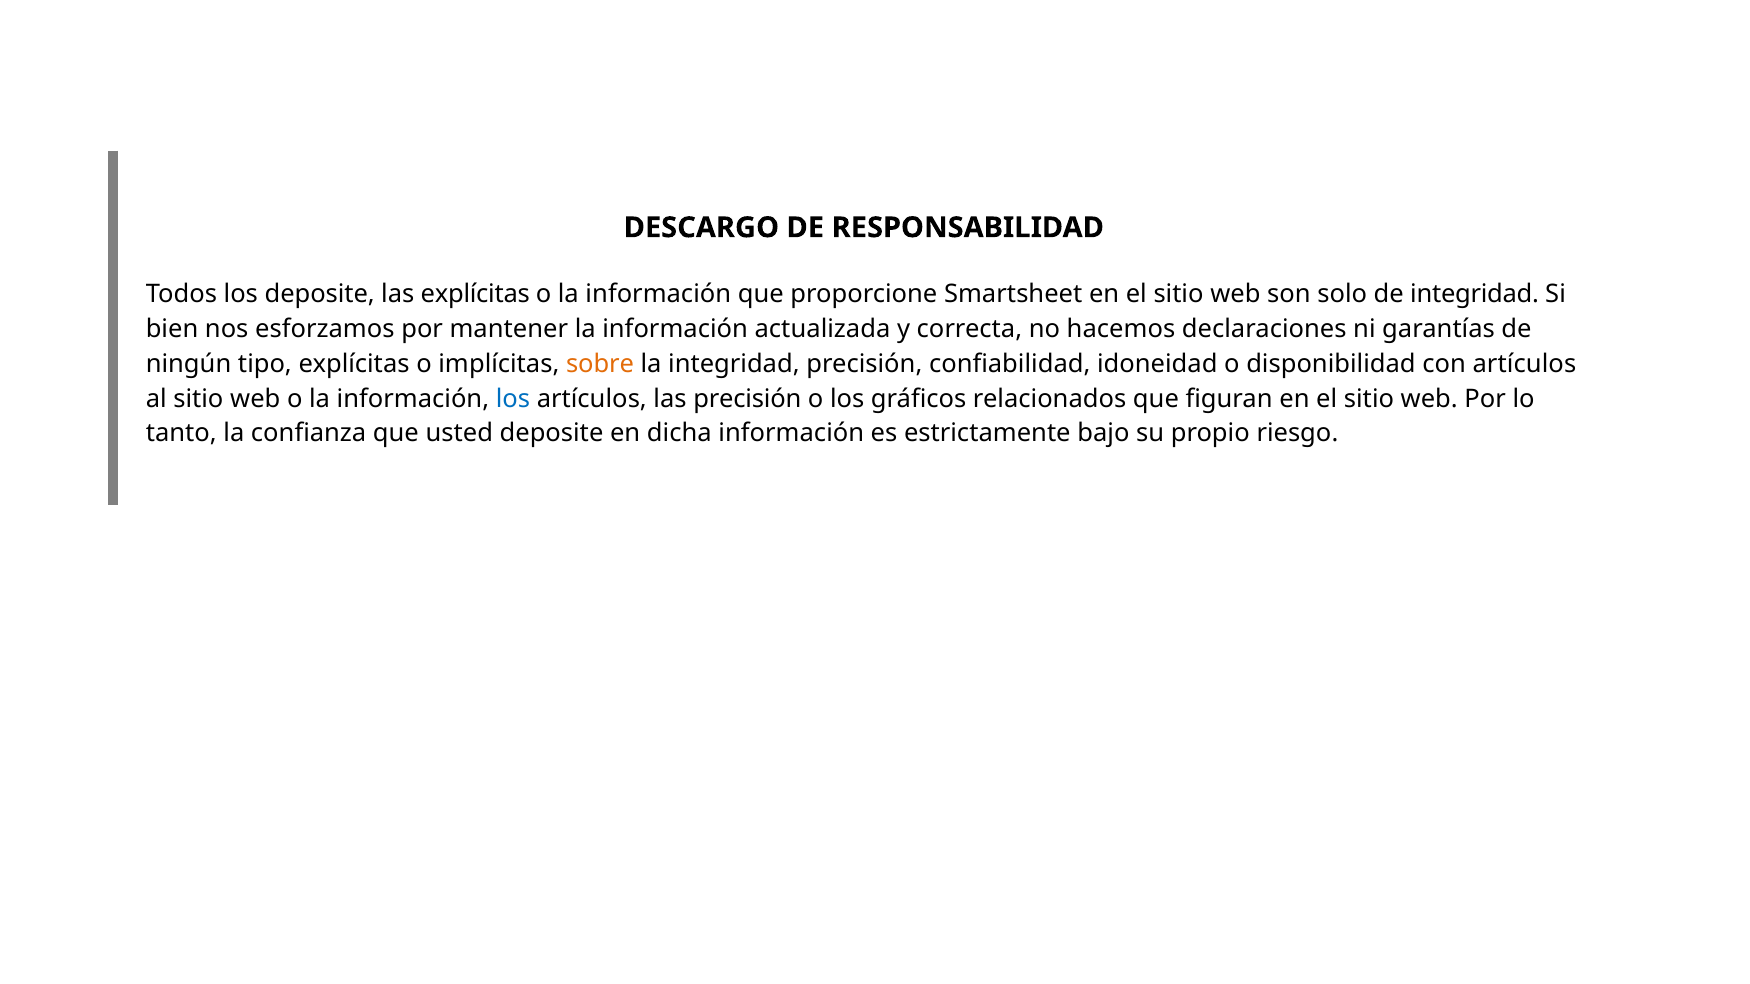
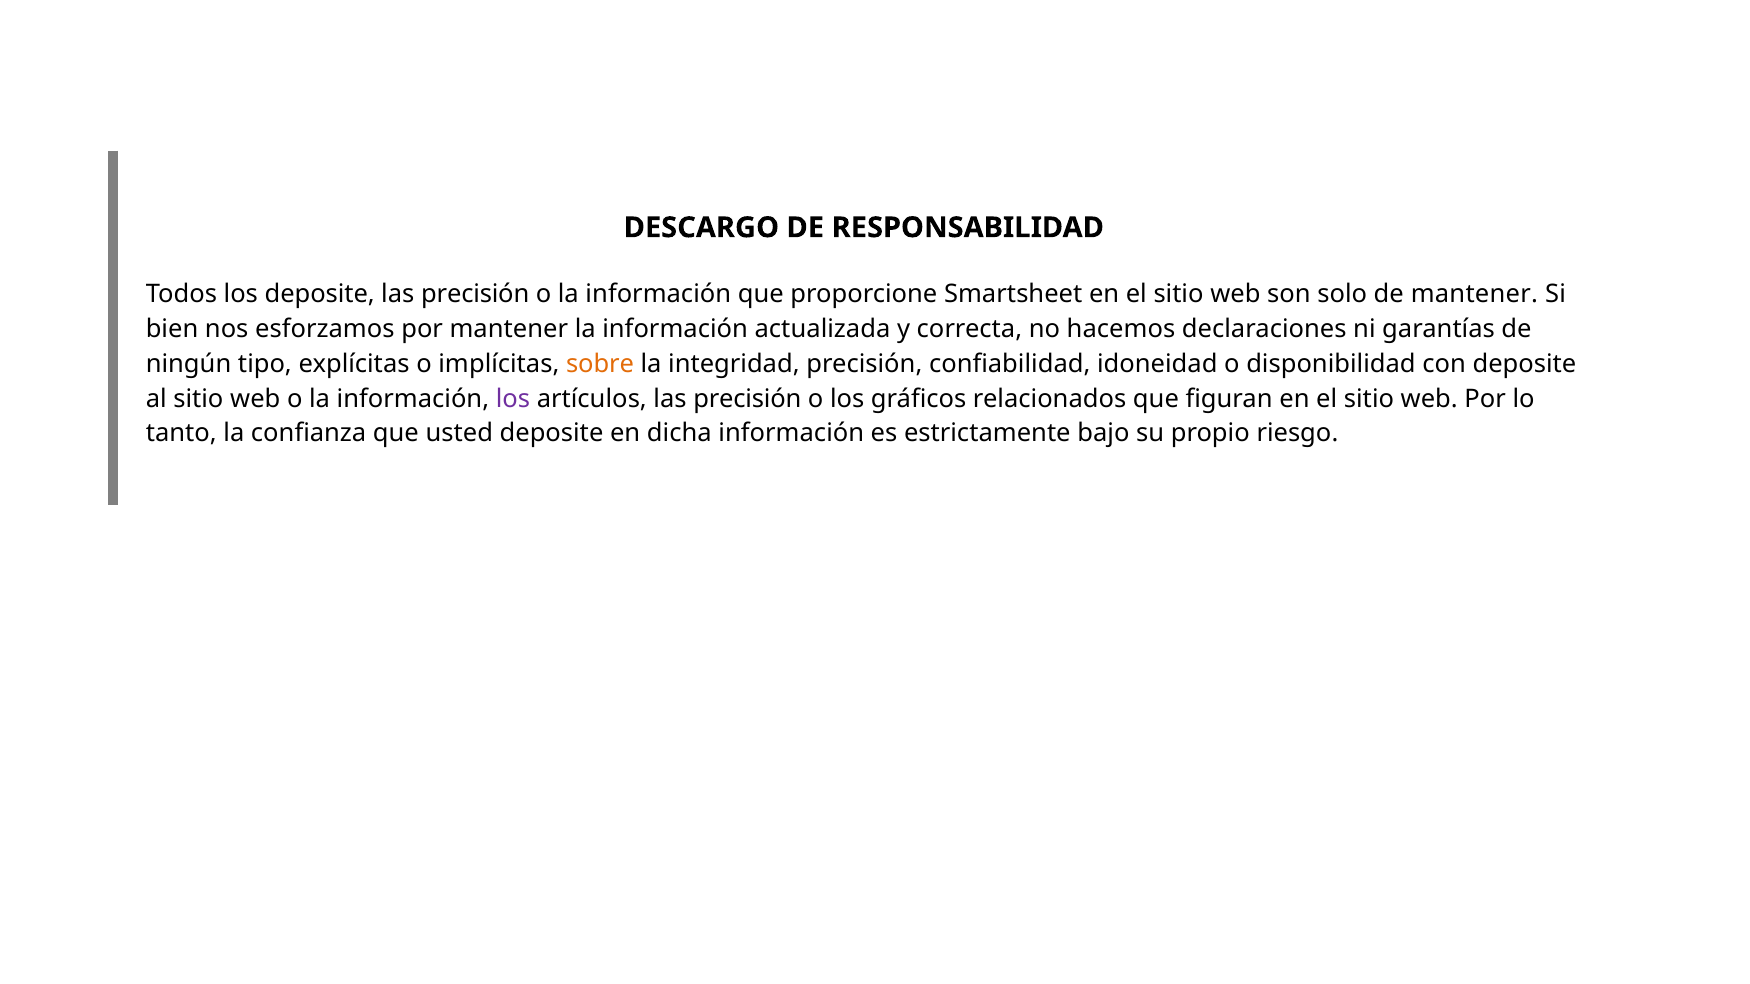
explícitas at (475, 295): explícitas -> precisión
de integridad: integridad -> mantener
con artículos: artículos -> deposite
los at (513, 399) colour: blue -> purple
